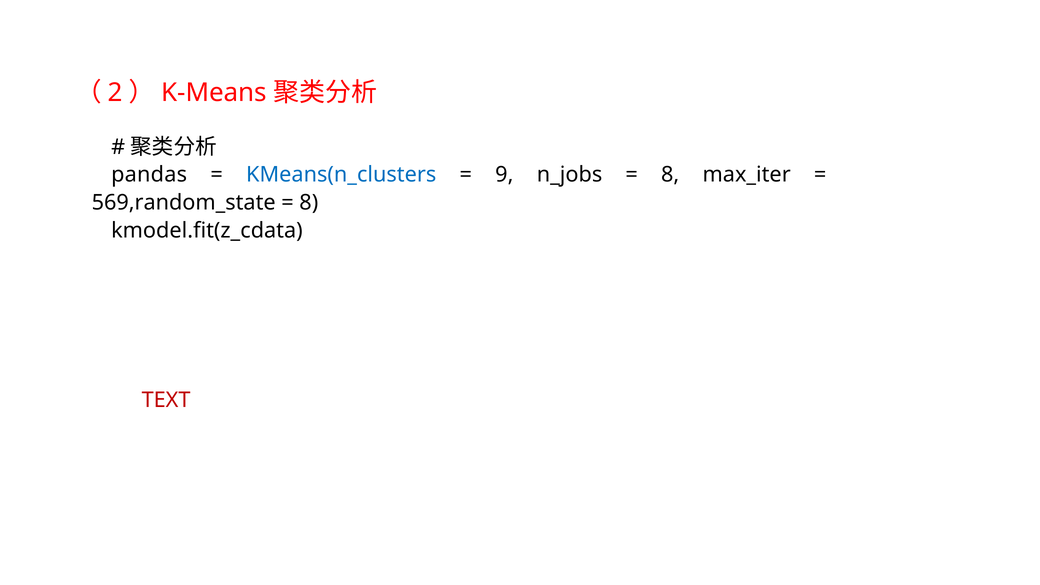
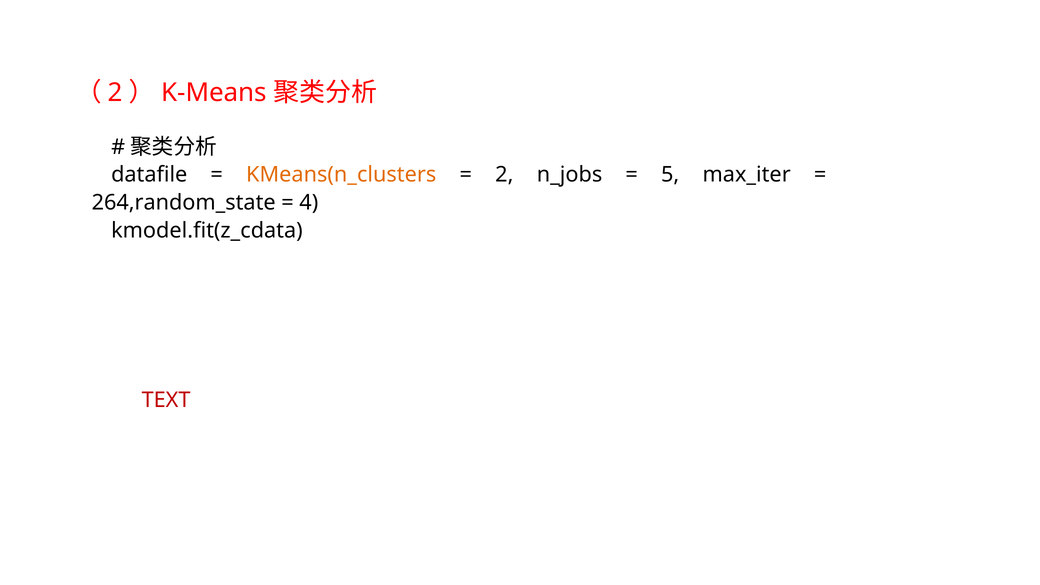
pandas: pandas -> datafile
KMeans(n_clusters colour: blue -> orange
9 at (504, 175): 9 -> 2
8 at (670, 175): 8 -> 5
569,random_state: 569,random_state -> 264,random_state
8 at (309, 203): 8 -> 4
